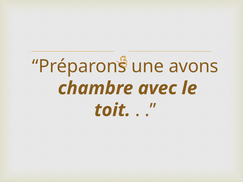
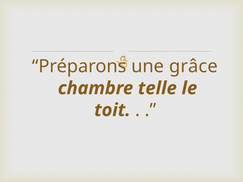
avons: avons -> grâce
avec: avec -> telle
